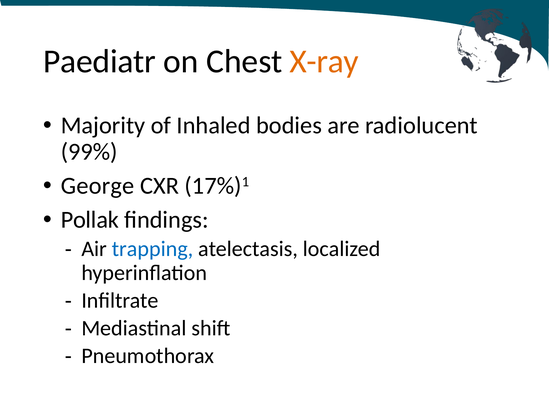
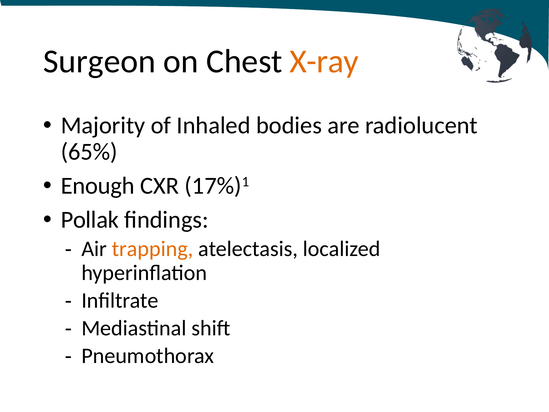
Paediatr: Paediatr -> Surgeon
99%: 99% -> 65%
George: George -> Enough
trapping colour: blue -> orange
